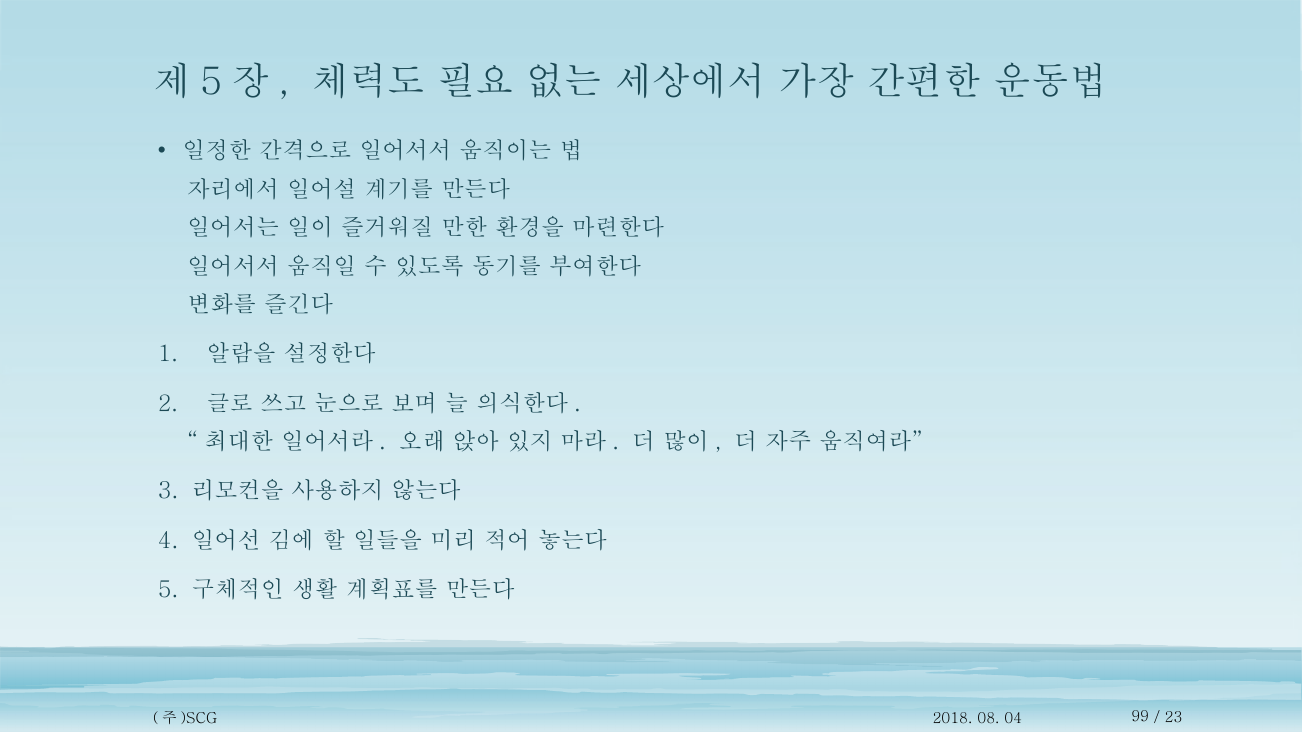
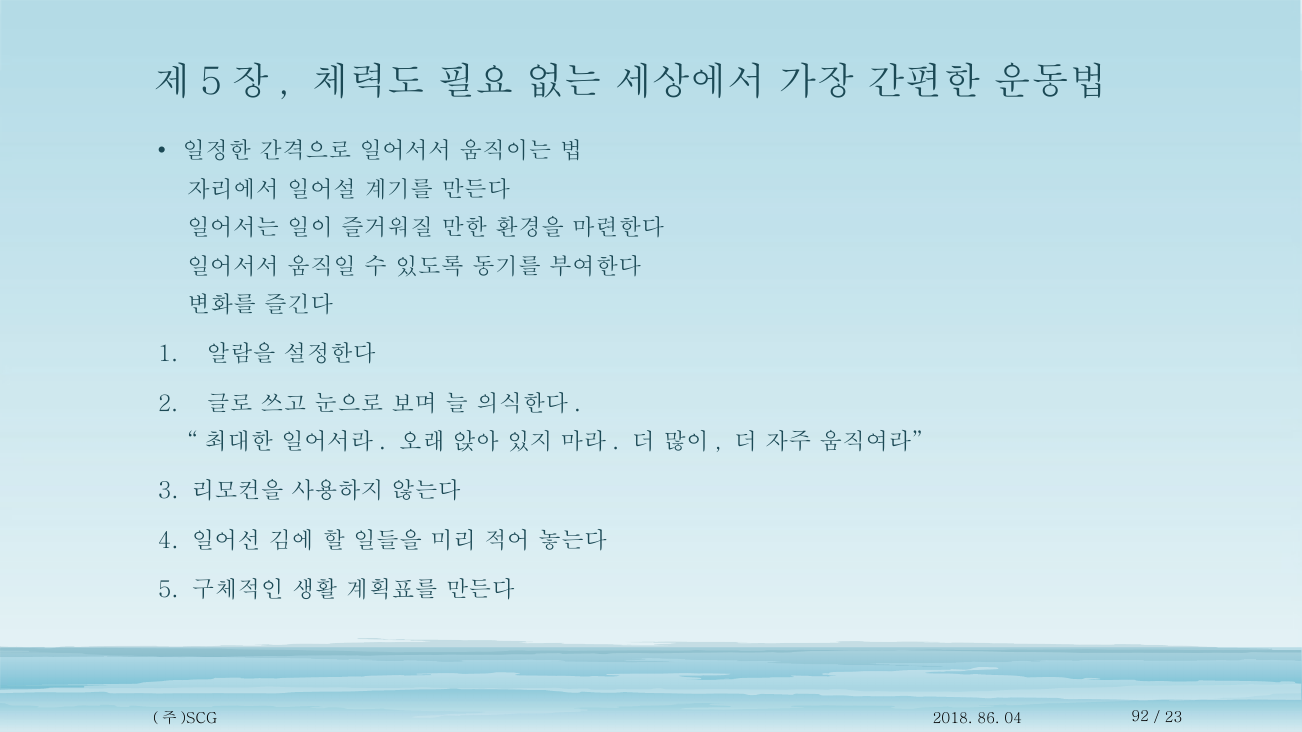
08: 08 -> 86
99: 99 -> 92
